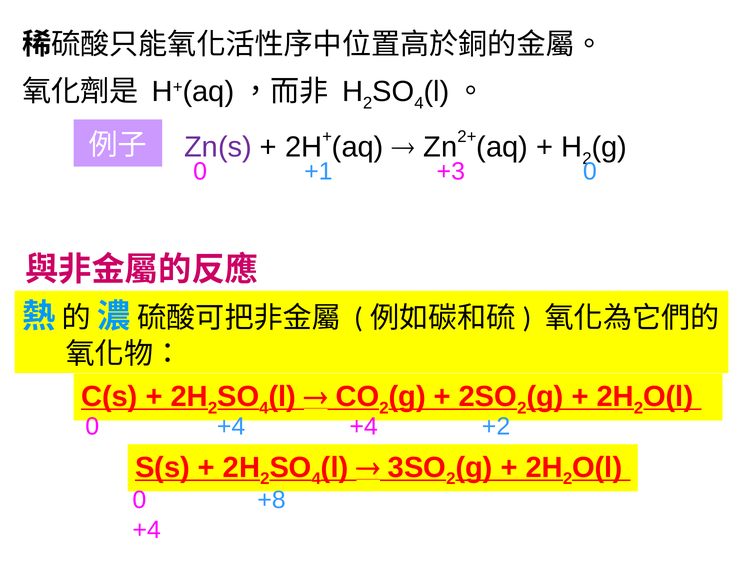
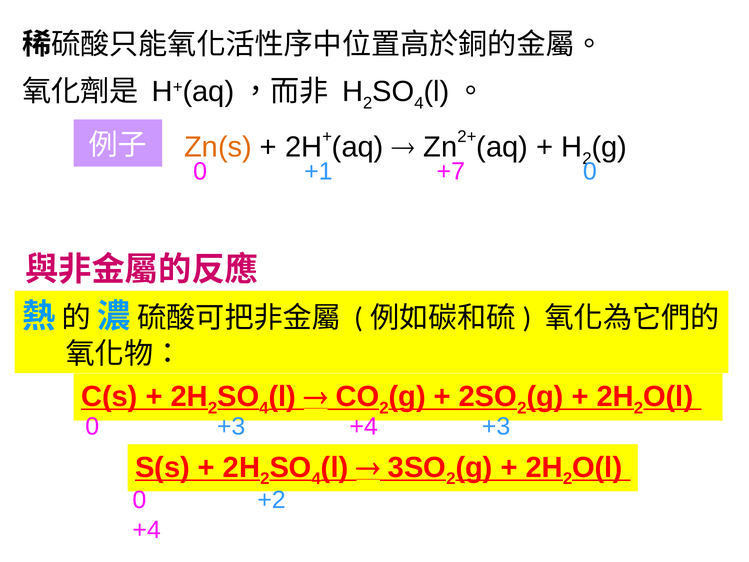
Zn(s colour: purple -> orange
+3: +3 -> +7
0 +4: +4 -> +3
+4 +2: +2 -> +3
+8: +8 -> +2
